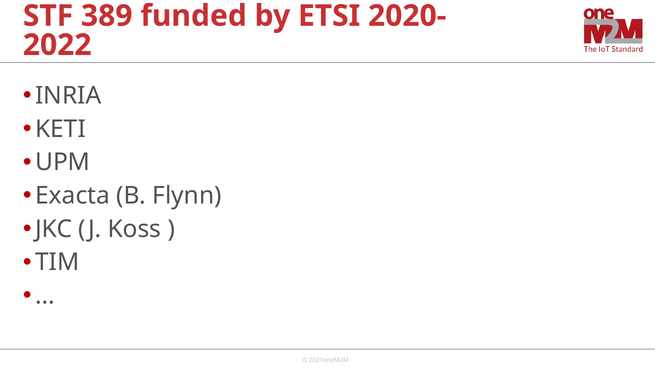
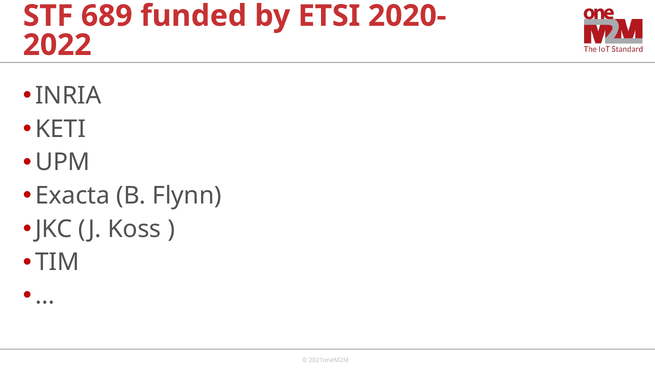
389: 389 -> 689
